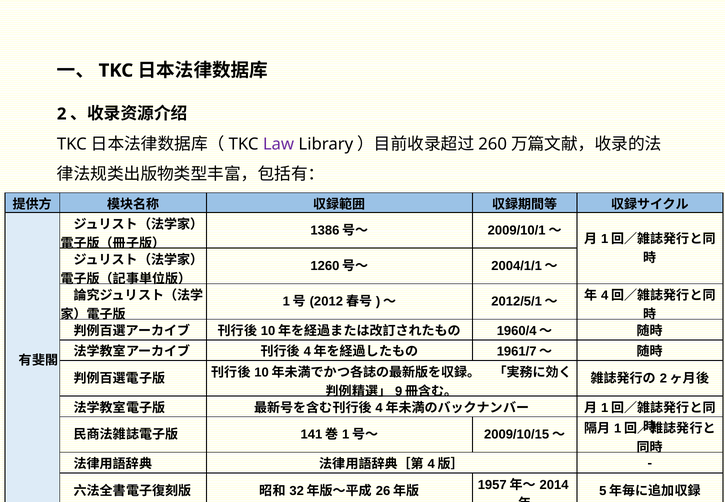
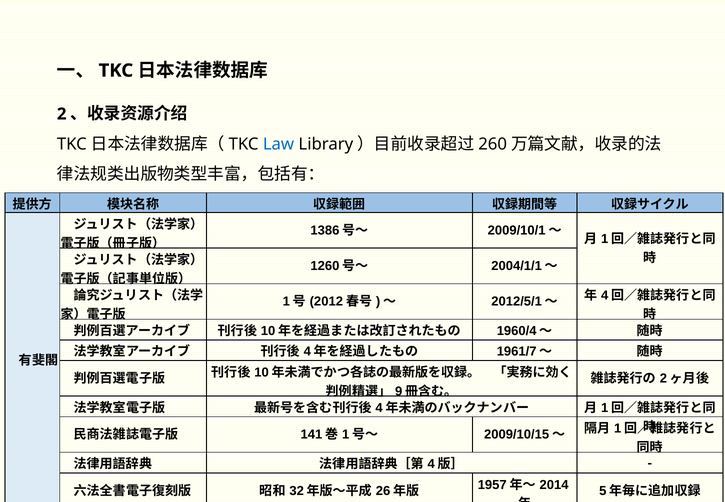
Law colour: purple -> blue
